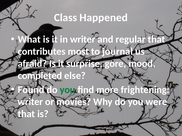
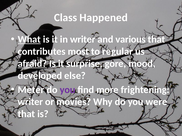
What underline: none -> present
regular: regular -> various
journal: journal -> regular
completed: completed -> developed
Found: Found -> Meter
you at (68, 90) colour: green -> purple
